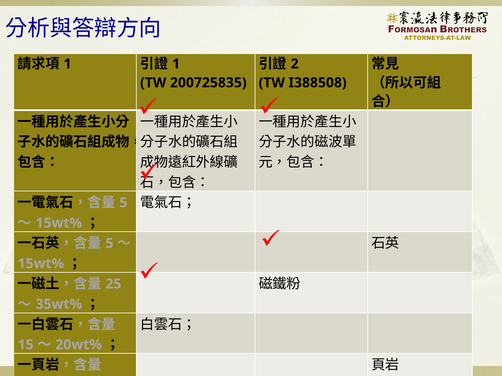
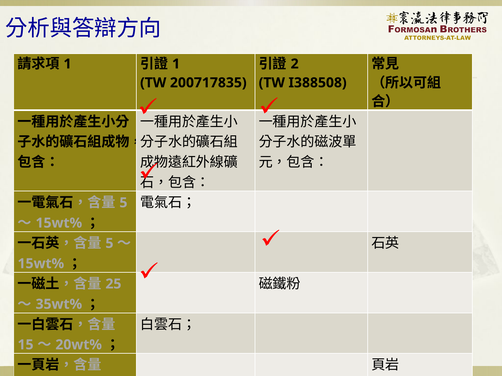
200725835: 200725835 -> 200717835
